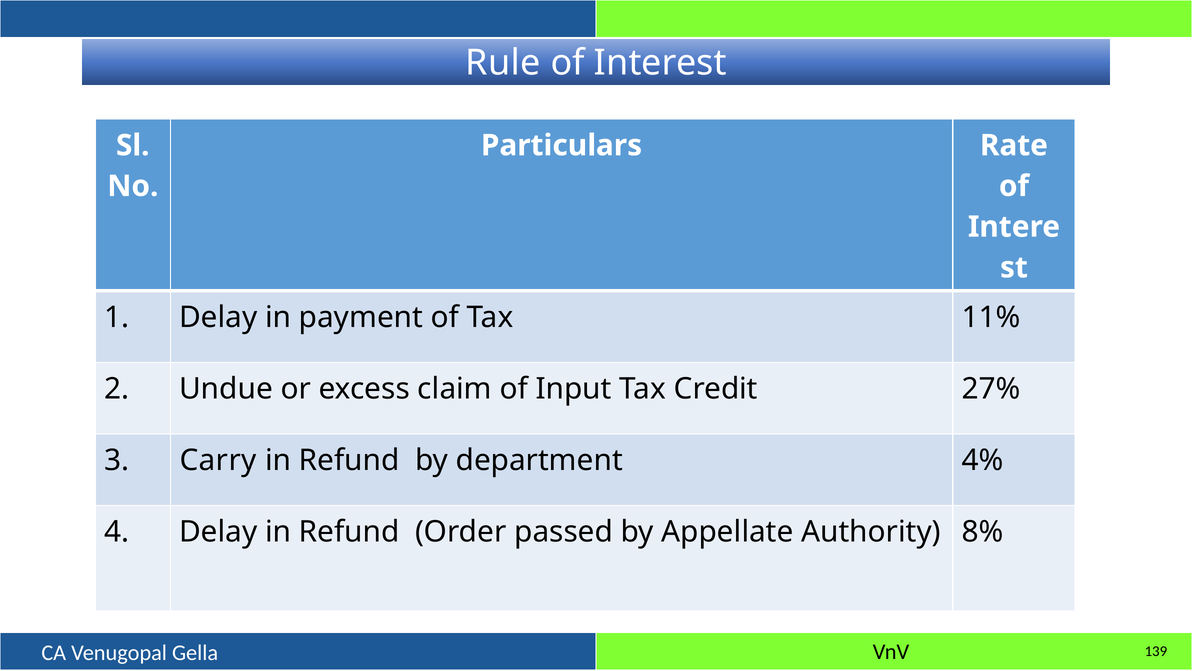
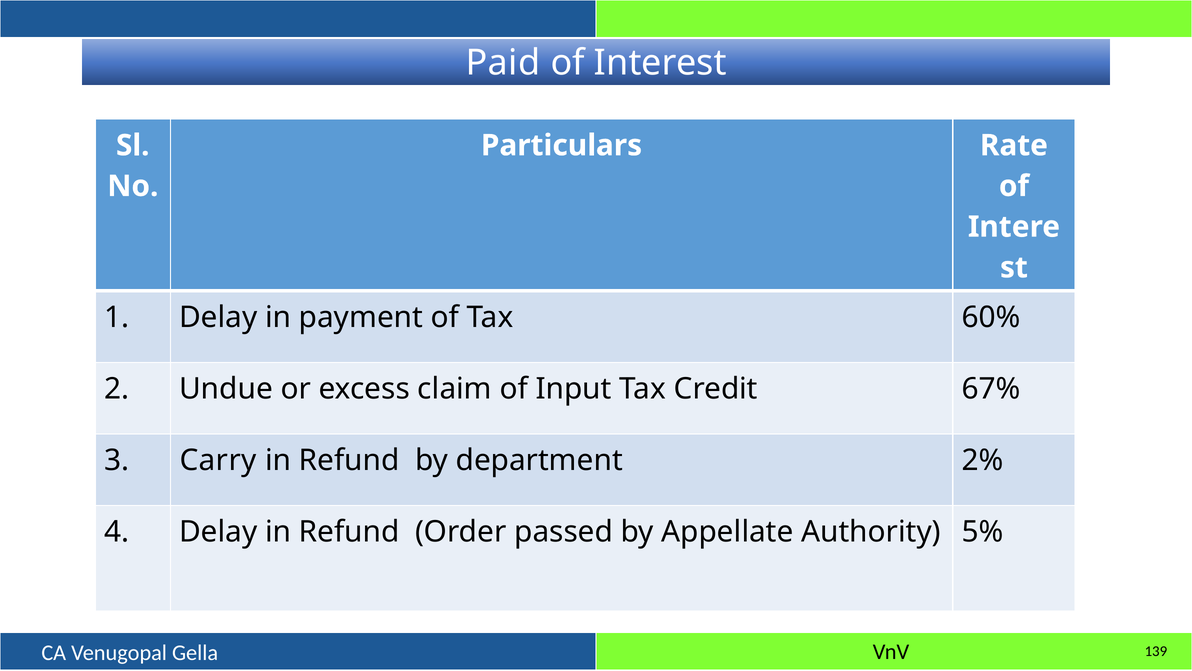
Rule: Rule -> Paid
11%: 11% -> 60%
27%: 27% -> 67%
4%: 4% -> 2%
8%: 8% -> 5%
